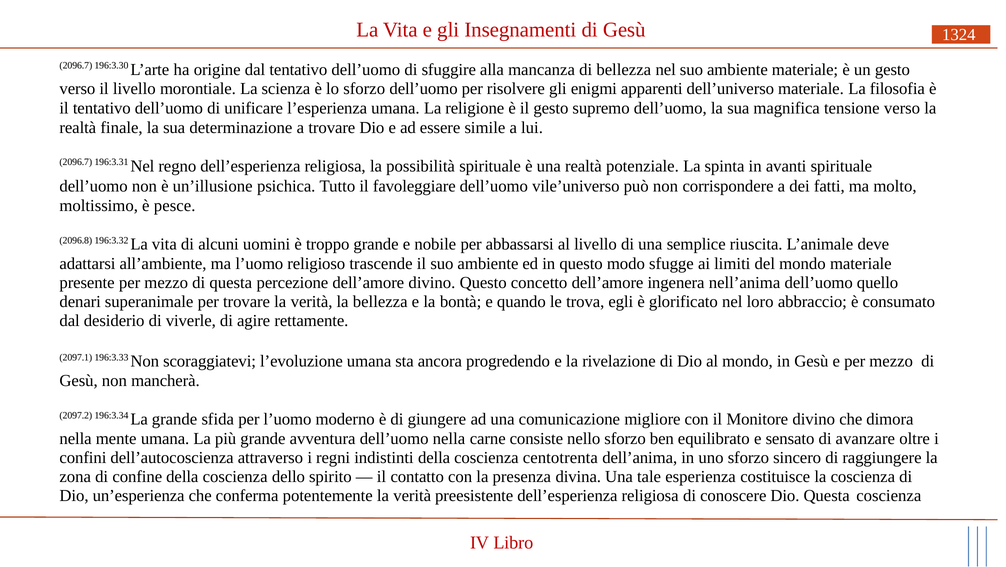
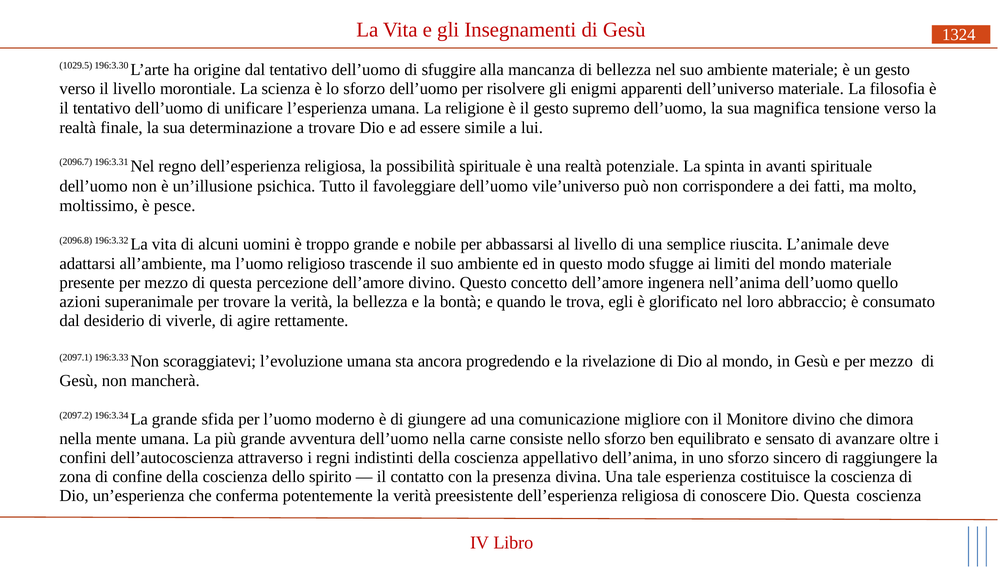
2096.7 at (76, 66): 2096.7 -> 1029.5
denari: denari -> azioni
centotrenta: centotrenta -> appellativo
